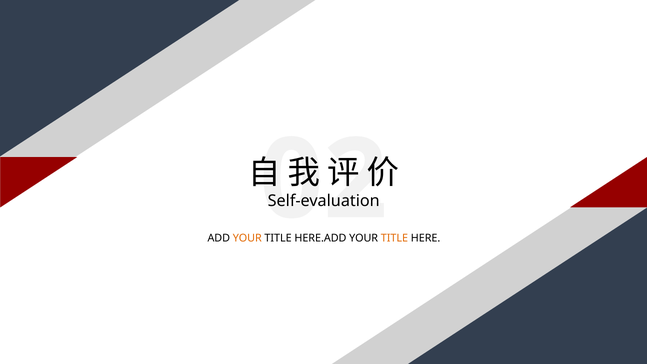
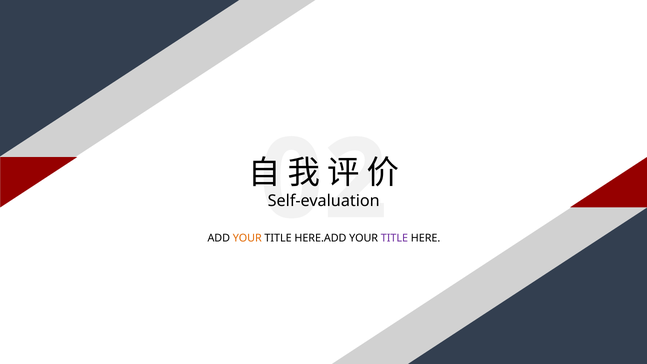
TITLE at (394, 238) colour: orange -> purple
